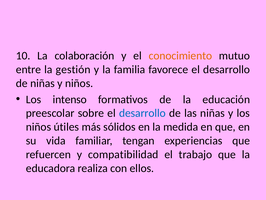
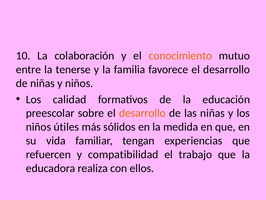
gestión: gestión -> tenerse
intenso: intenso -> calidad
desarrollo at (142, 113) colour: blue -> orange
